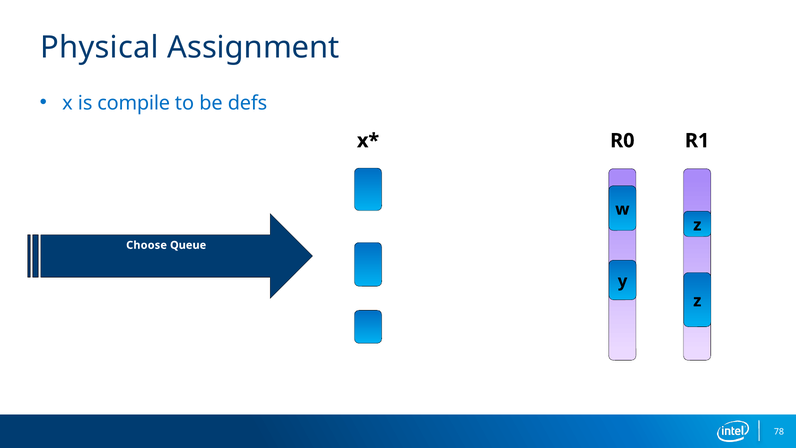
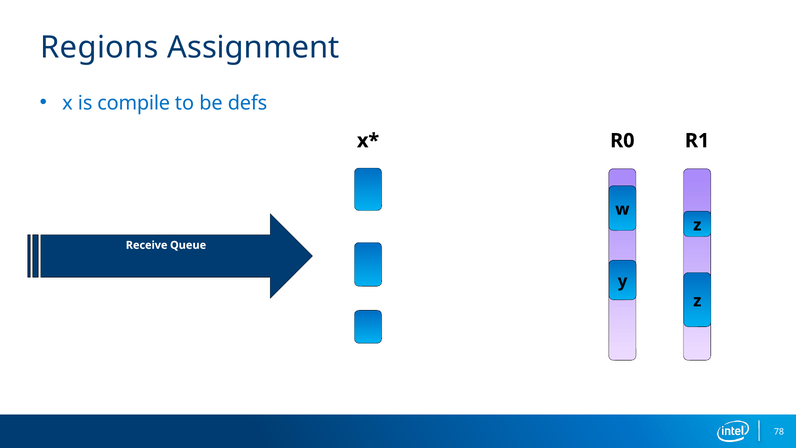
Physical: Physical -> Regions
Choose: Choose -> Receive
